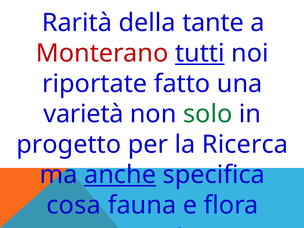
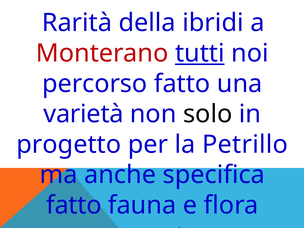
tante: tante -> ibridi
riportate: riportate -> percorso
solo colour: green -> black
Ricerca: Ricerca -> Petrillo
anche underline: present -> none
cosa at (74, 205): cosa -> fatto
